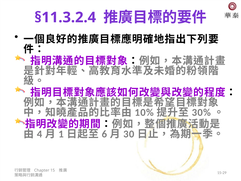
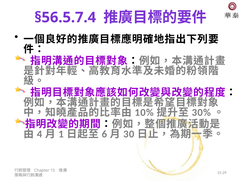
§11.3.2.4: §11.3.2.4 -> §56.5.7.4
